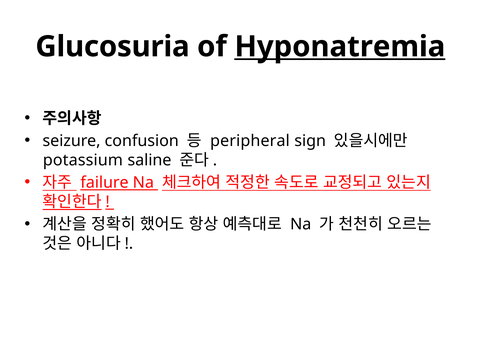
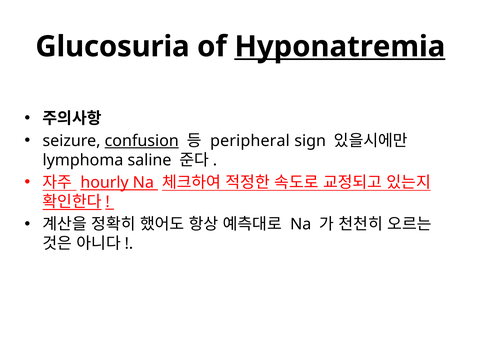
confusion underline: none -> present
potassium: potassium -> lymphoma
failure: failure -> hourly
